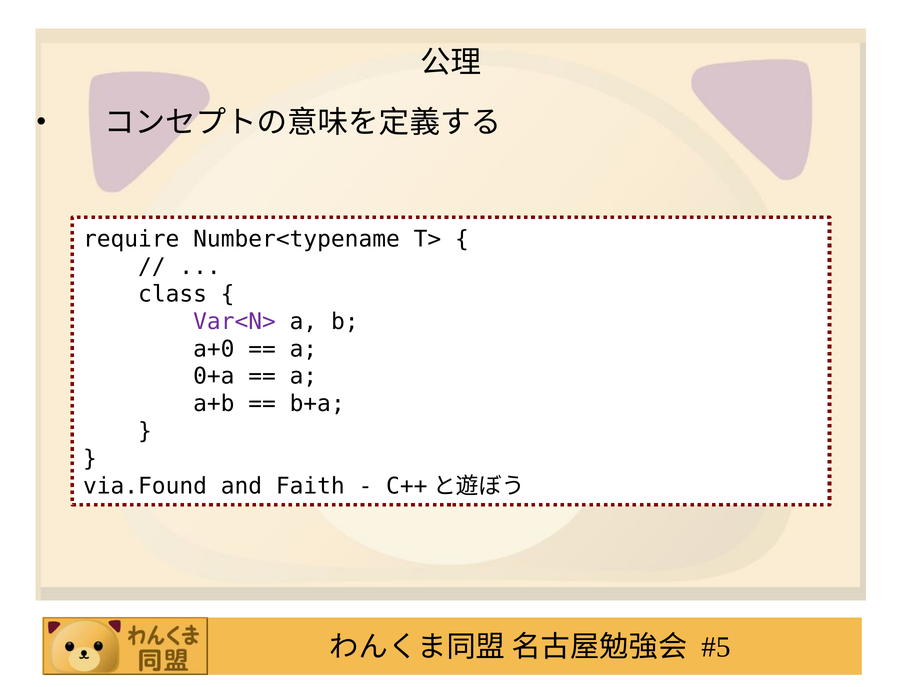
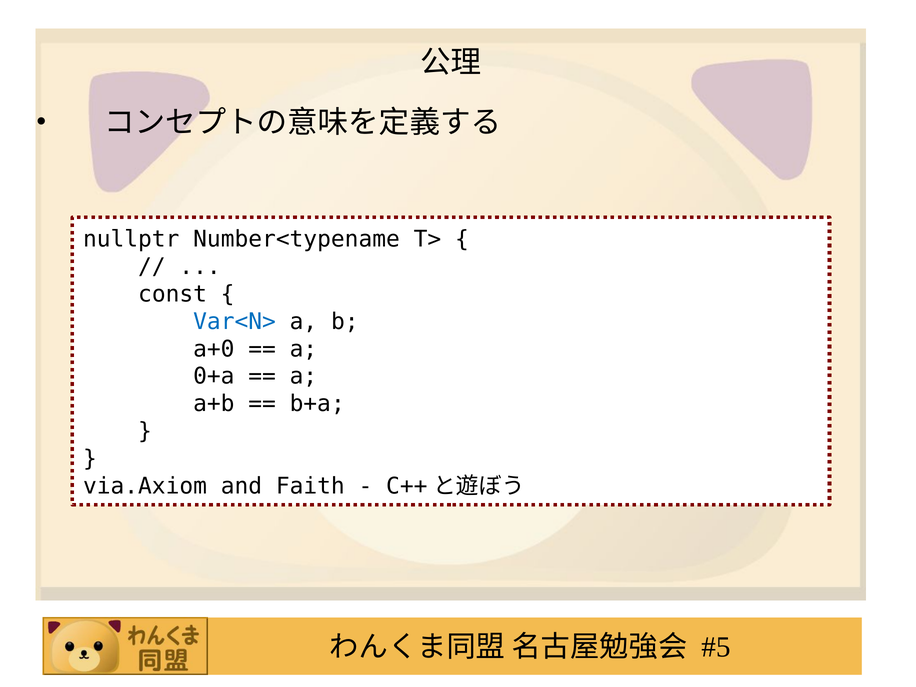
require: require -> nullptr
class: class -> const
Var<N> colour: purple -> blue
via.Found: via.Found -> via.Axiom
